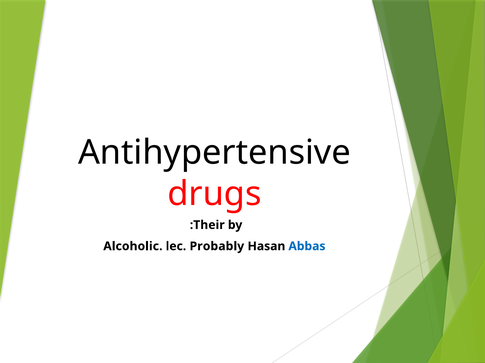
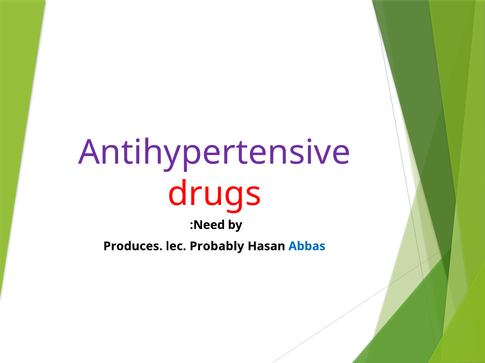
Antihypertensive colour: black -> purple
Their: Their -> Need
Alcoholic: Alcoholic -> Produces
